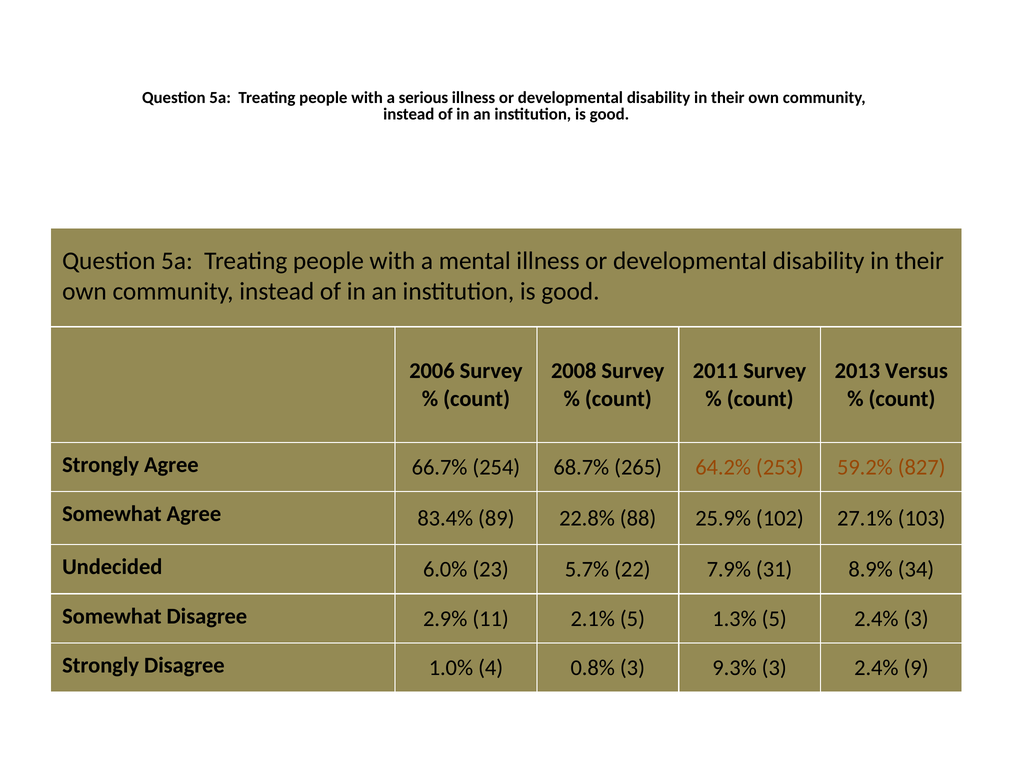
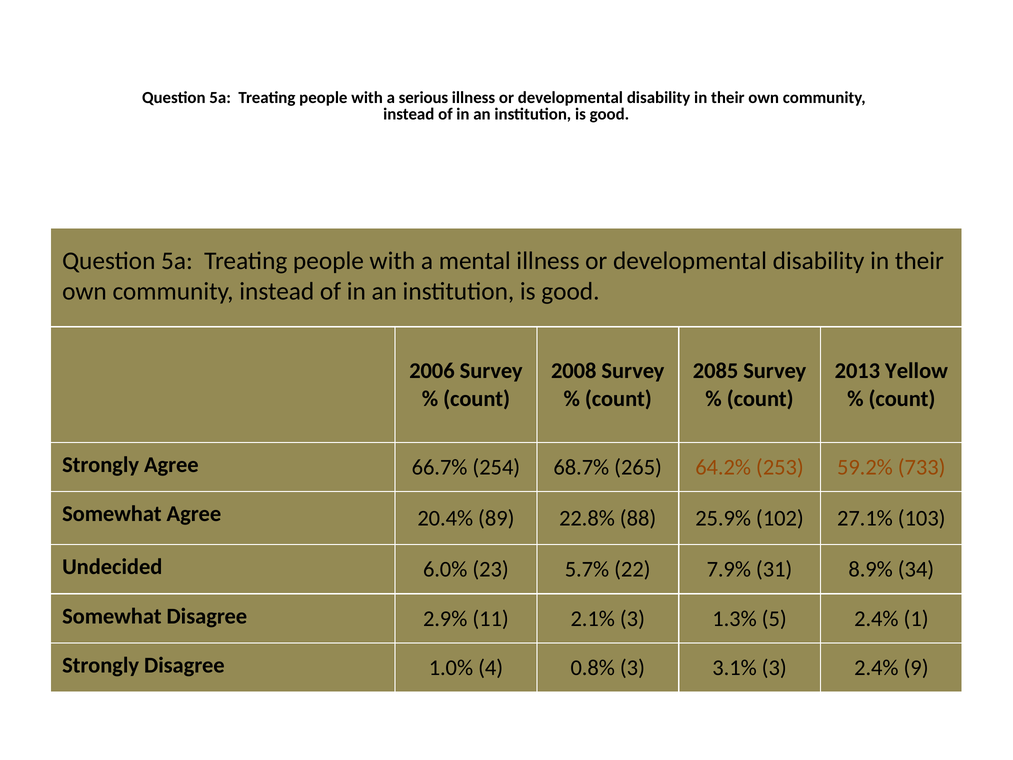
2011: 2011 -> 2085
Versus: Versus -> Yellow
827: 827 -> 733
83.4%: 83.4% -> 20.4%
2.1% 5: 5 -> 3
2.4% 3: 3 -> 1
9.3%: 9.3% -> 3.1%
